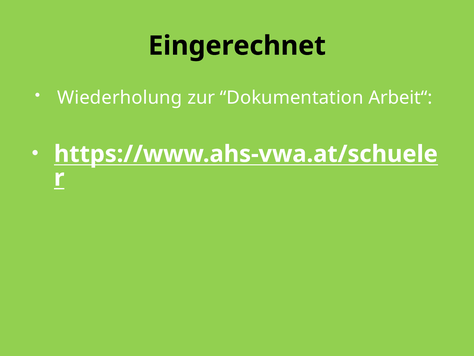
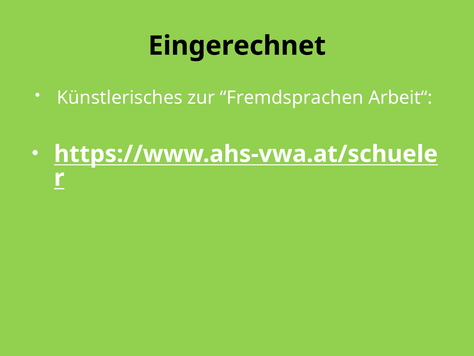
Wiederholung: Wiederholung -> Künstlerisches
Dokumentation: Dokumentation -> Fremdsprachen
